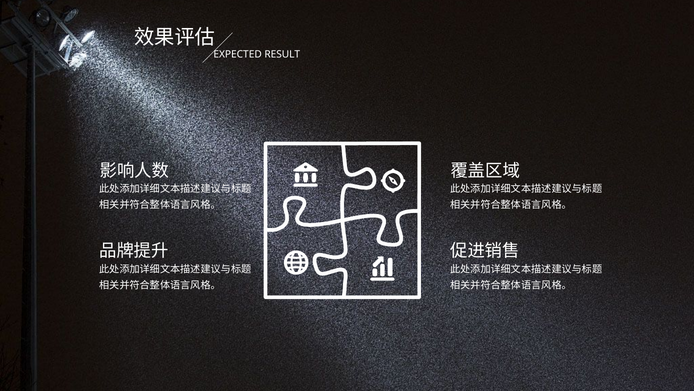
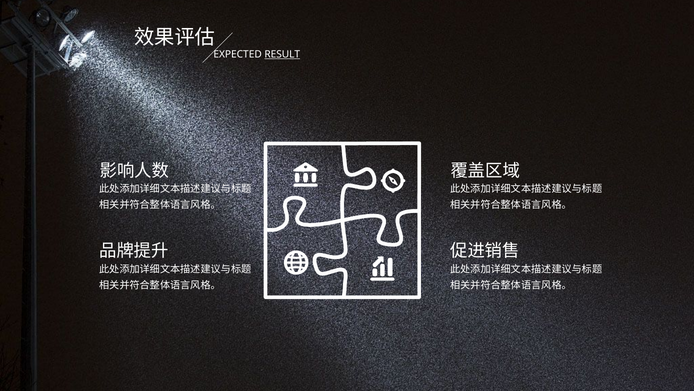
RESULT underline: none -> present
